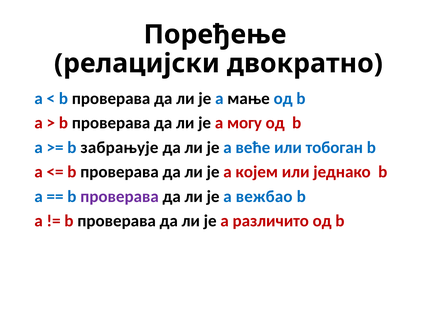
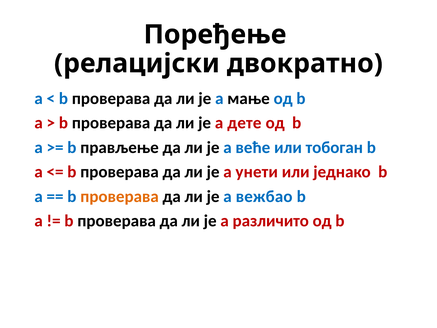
могу: могу -> дете
забрањује: забрањује -> прављење
којем: којем -> унети
проверава at (120, 196) colour: purple -> orange
